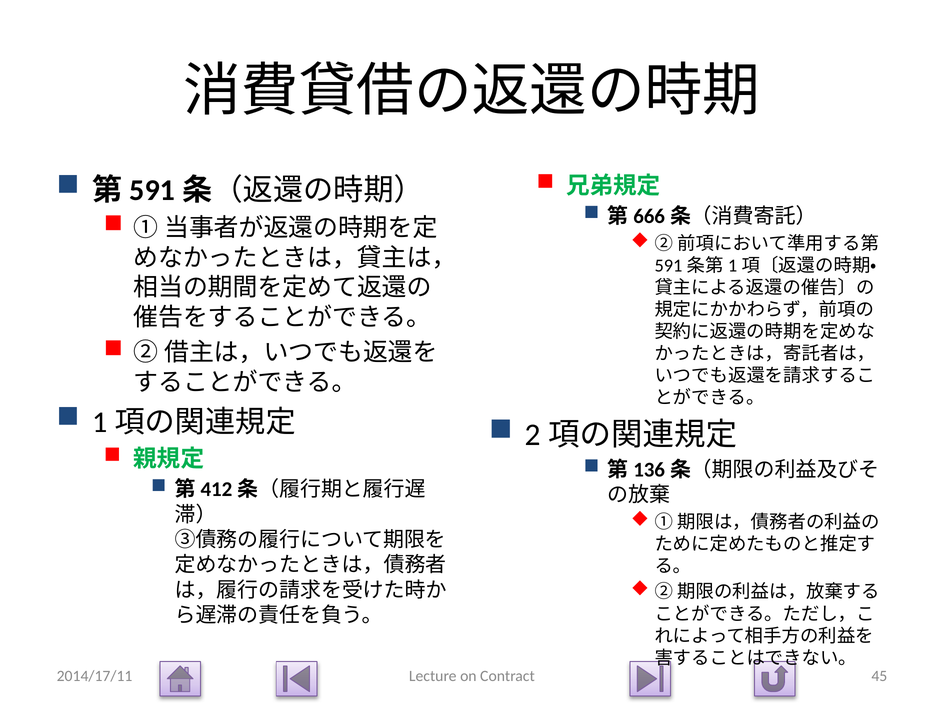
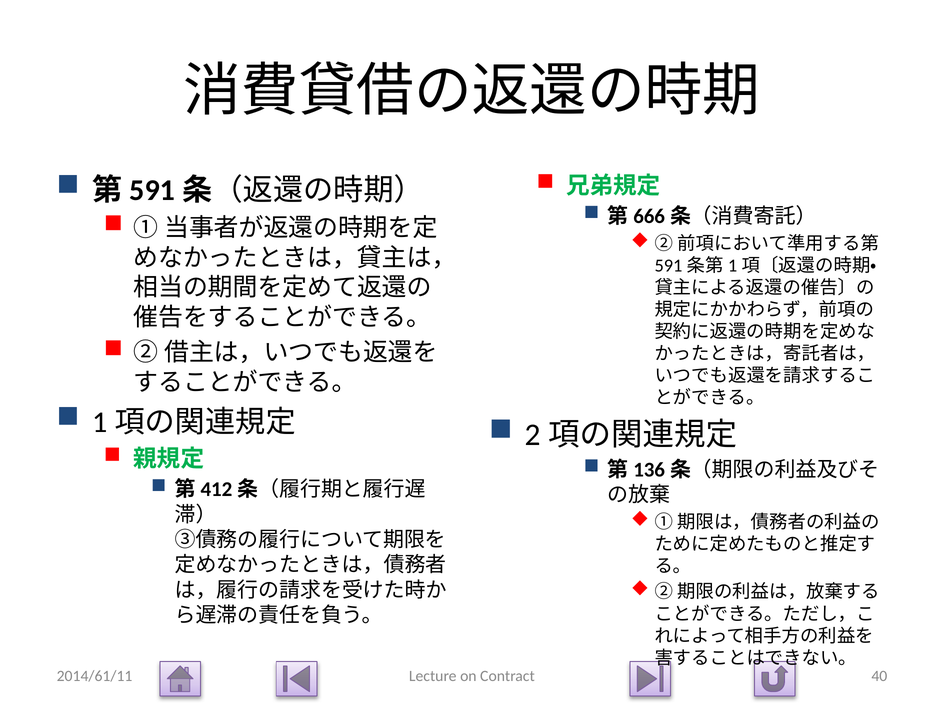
2014/17/11: 2014/17/11 -> 2014/61/11
45: 45 -> 40
